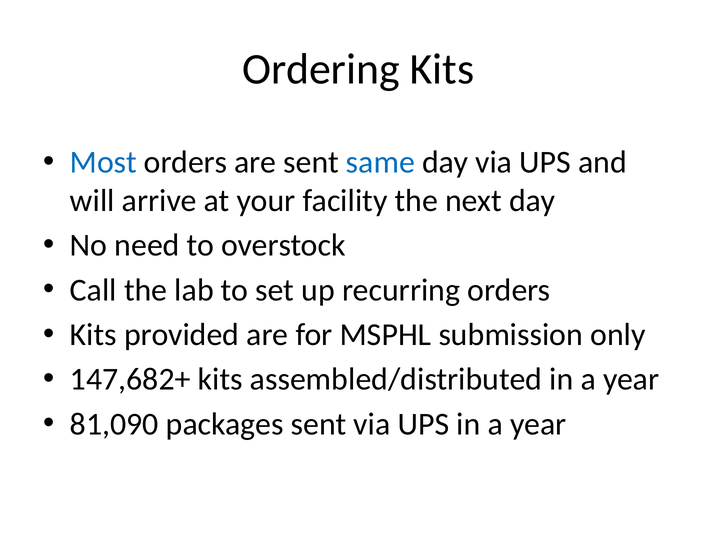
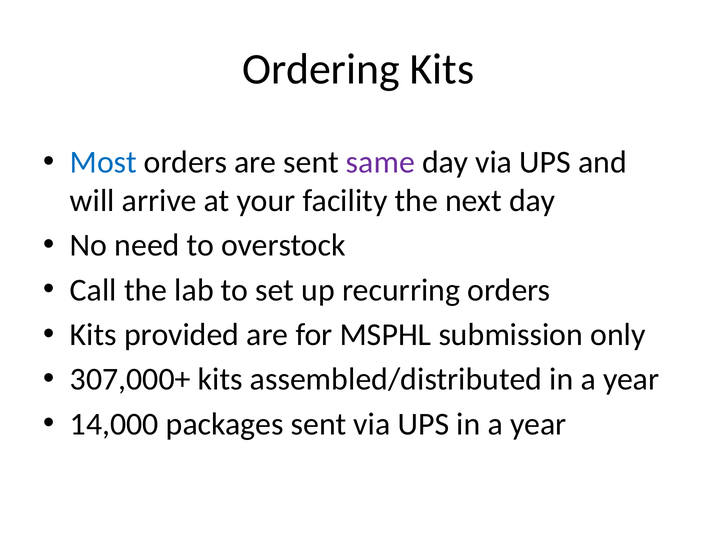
same colour: blue -> purple
147,682+: 147,682+ -> 307,000+
81,090: 81,090 -> 14,000
